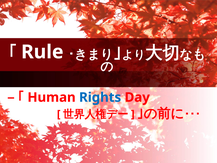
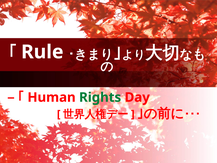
Rights colour: blue -> green
